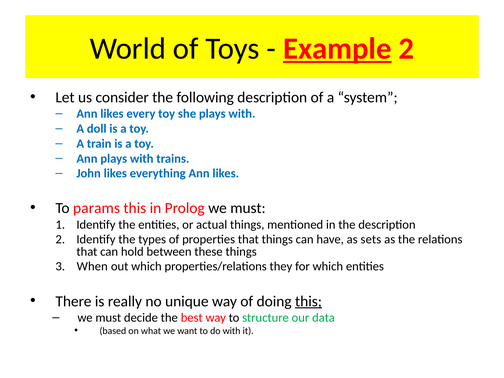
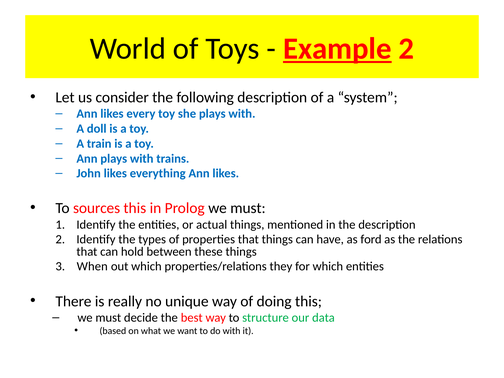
params: params -> sources
sets: sets -> ford
this at (308, 301) underline: present -> none
